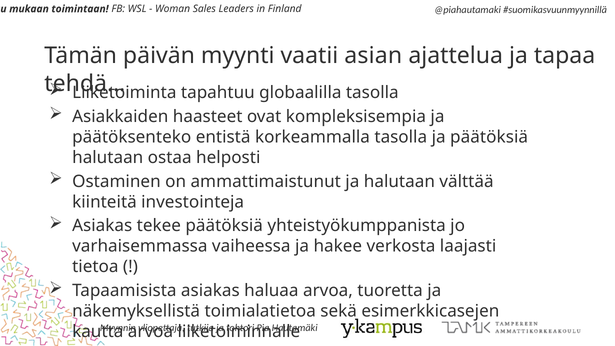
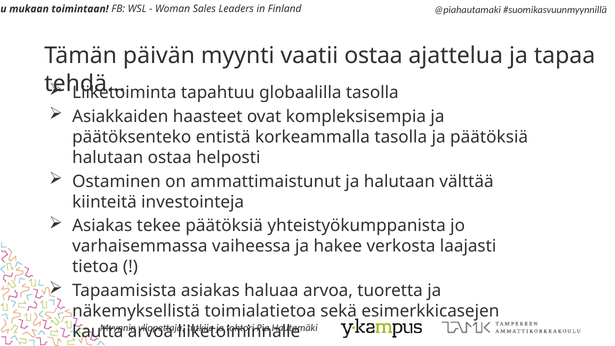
vaatii asian: asian -> ostaa
